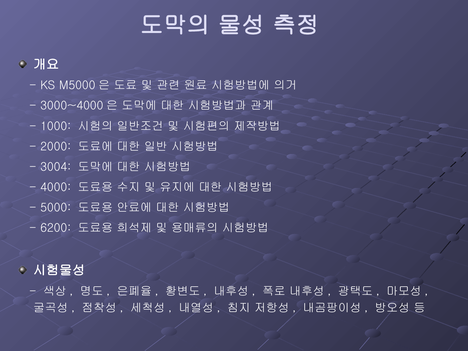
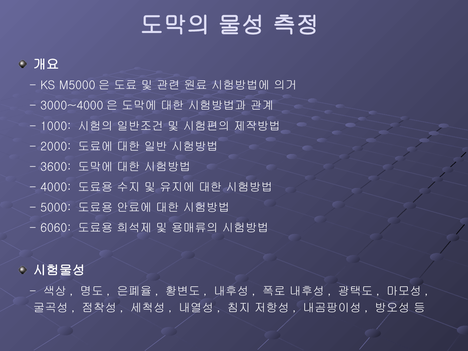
3004: 3004 -> 3600
6200: 6200 -> 6060
